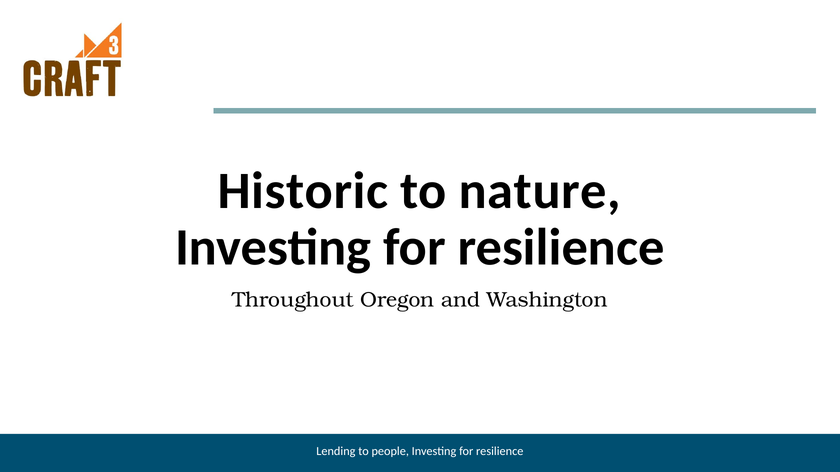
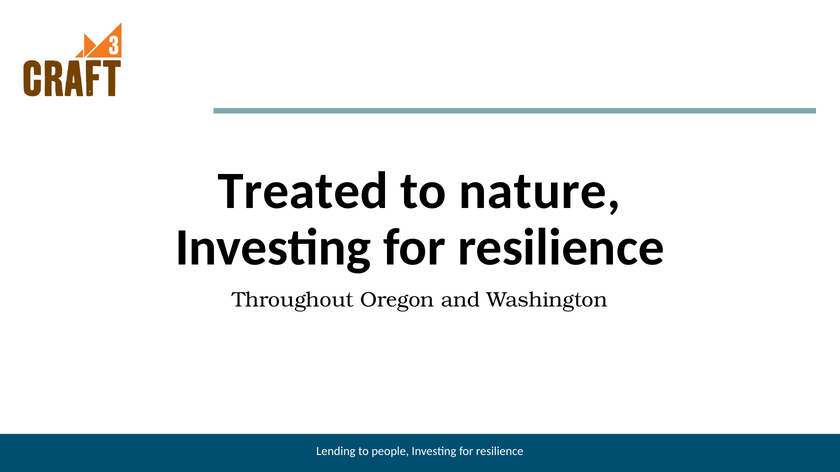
Historic: Historic -> Treated
